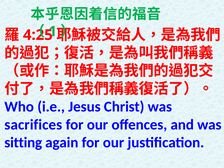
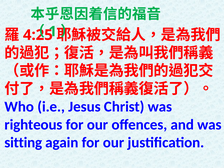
sacrifices: sacrifices -> righteous
